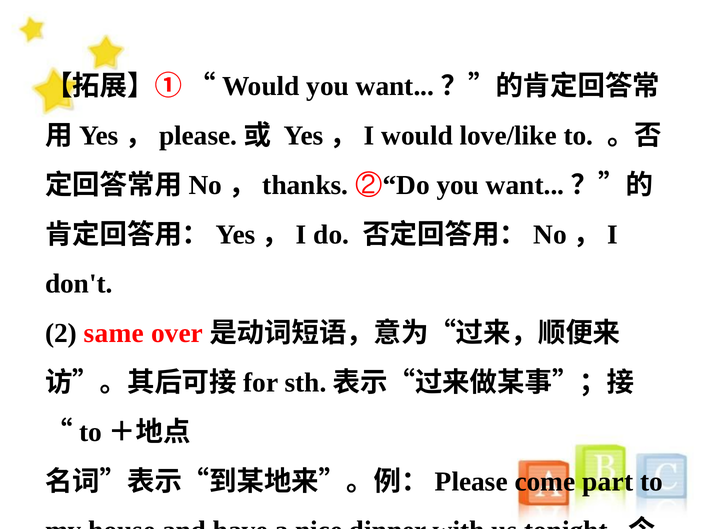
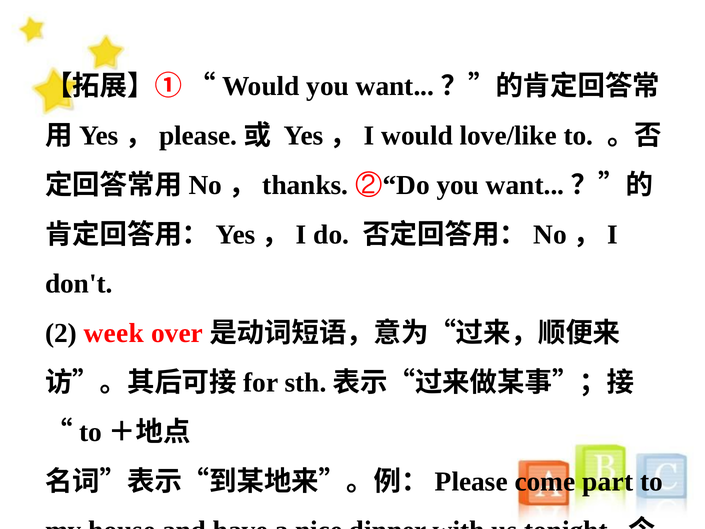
same: same -> week
